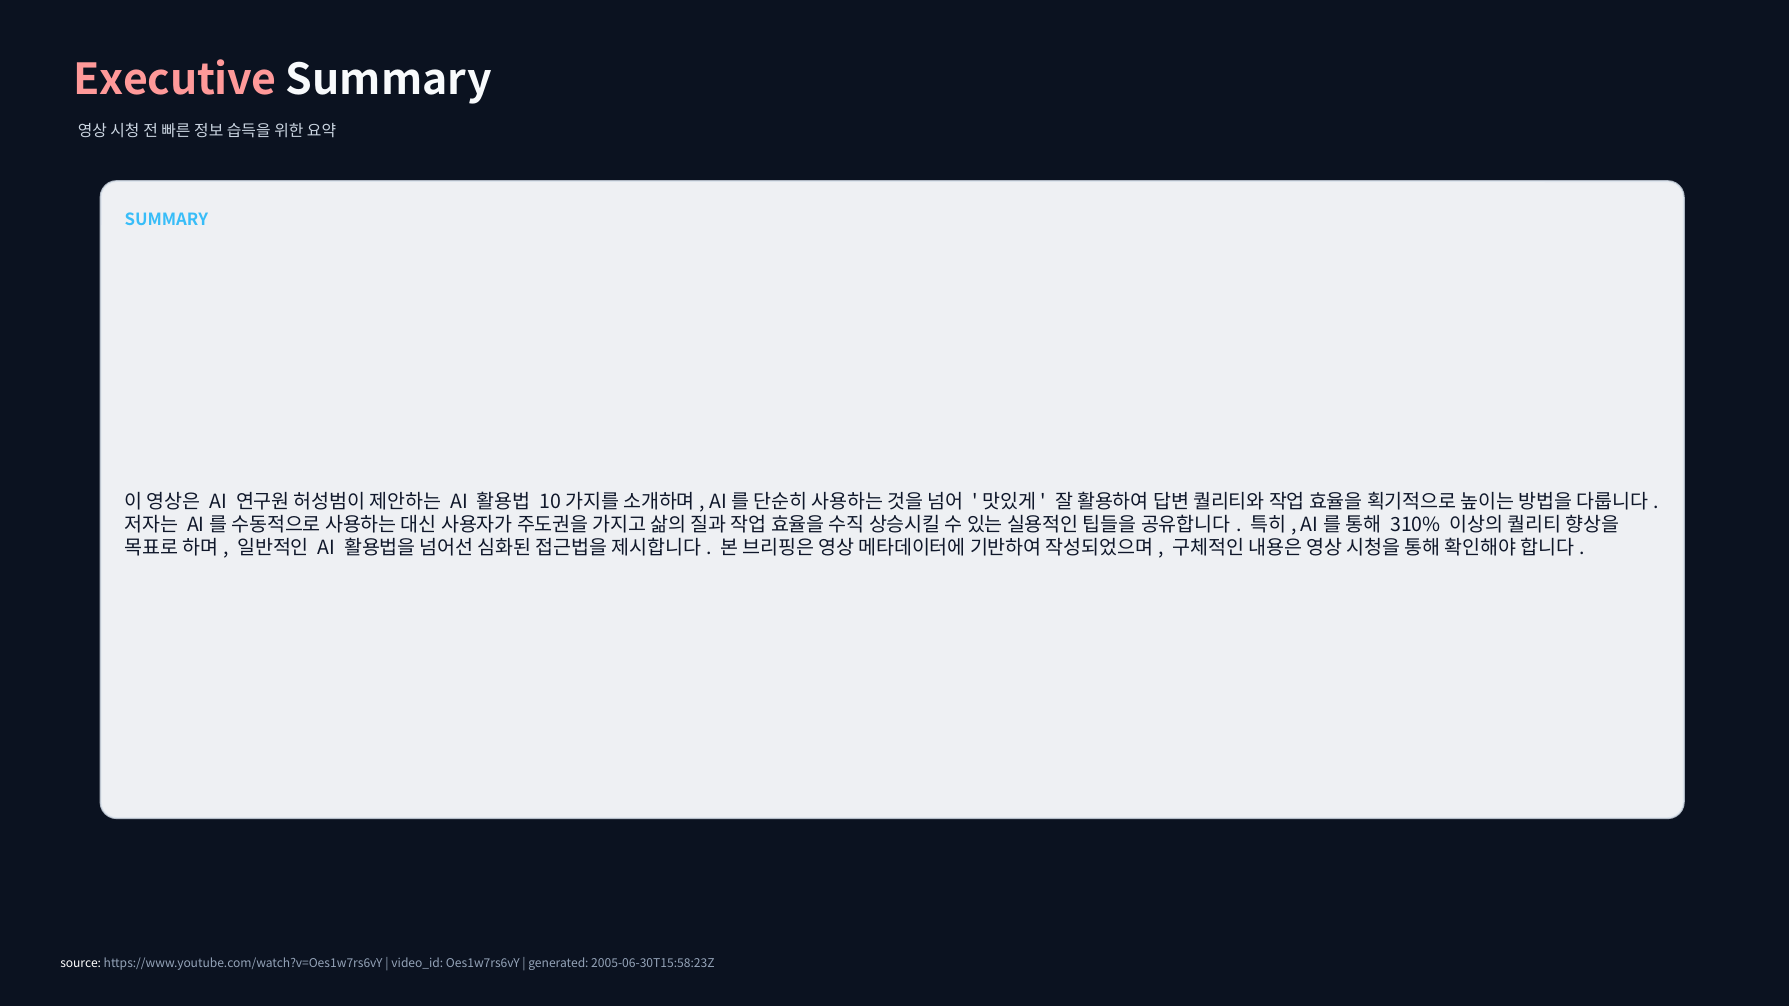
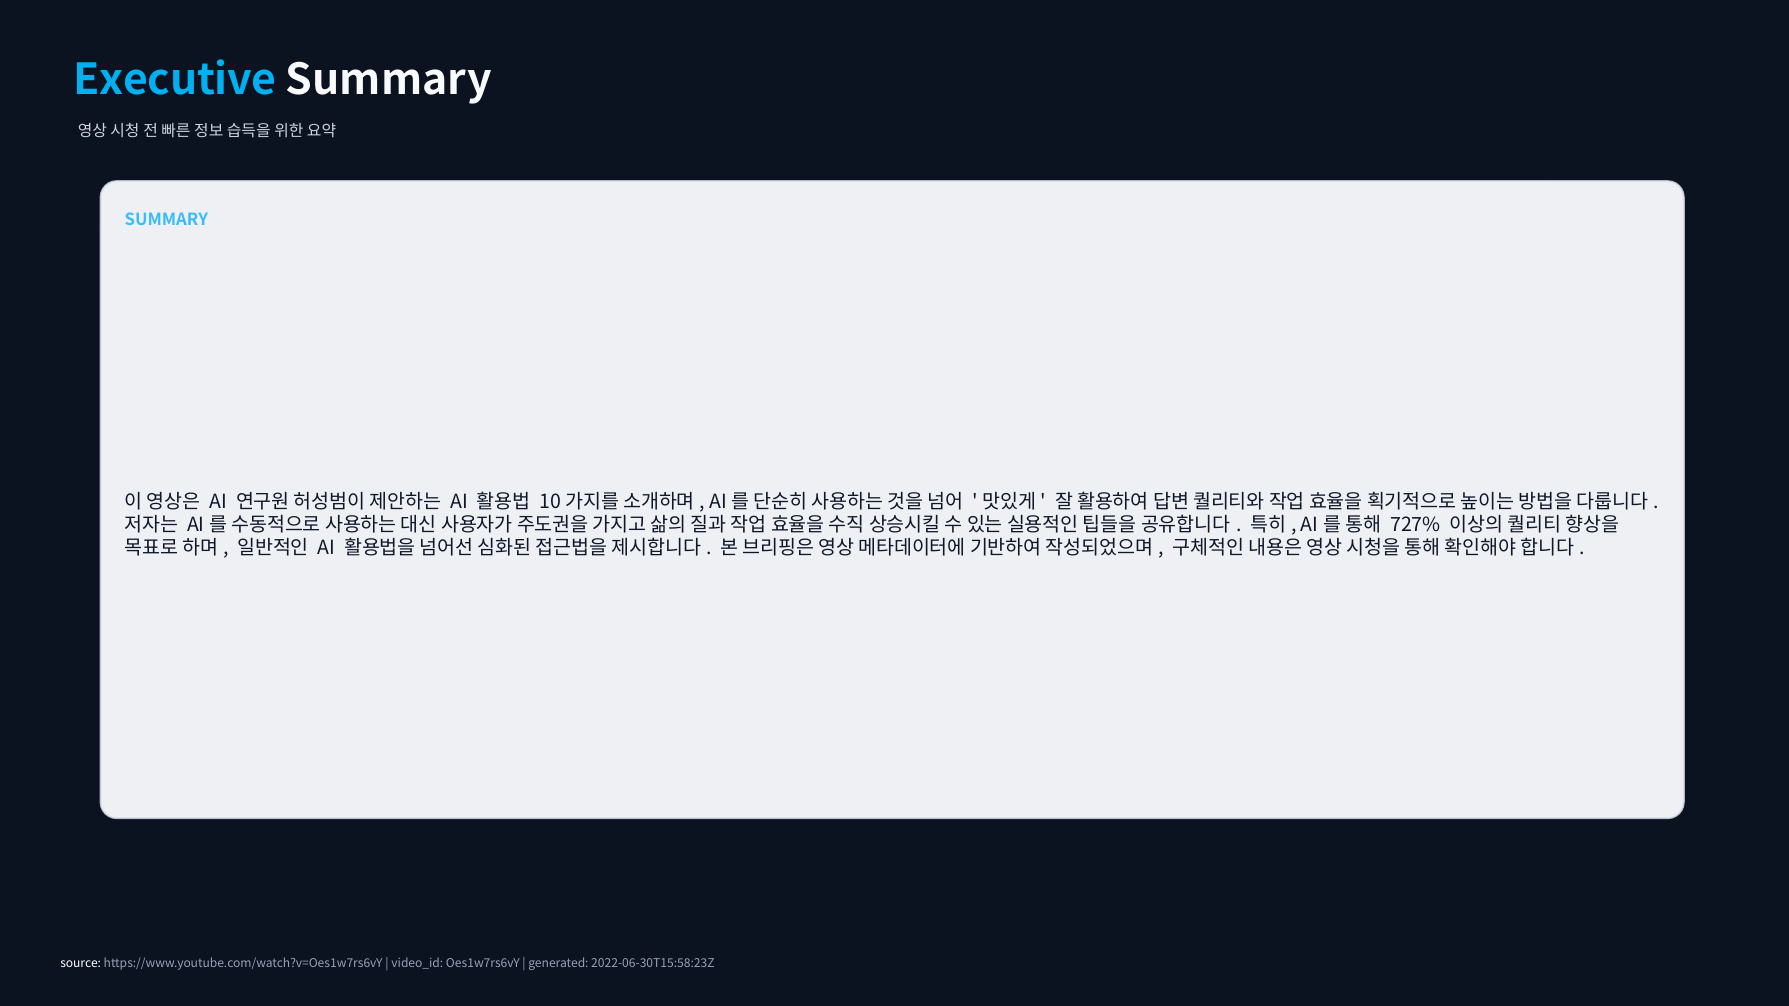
Executive colour: pink -> light blue
310%: 310% -> 727%
2005-06-30T15:58:23Z: 2005-06-30T15:58:23Z -> 2022-06-30T15:58:23Z
